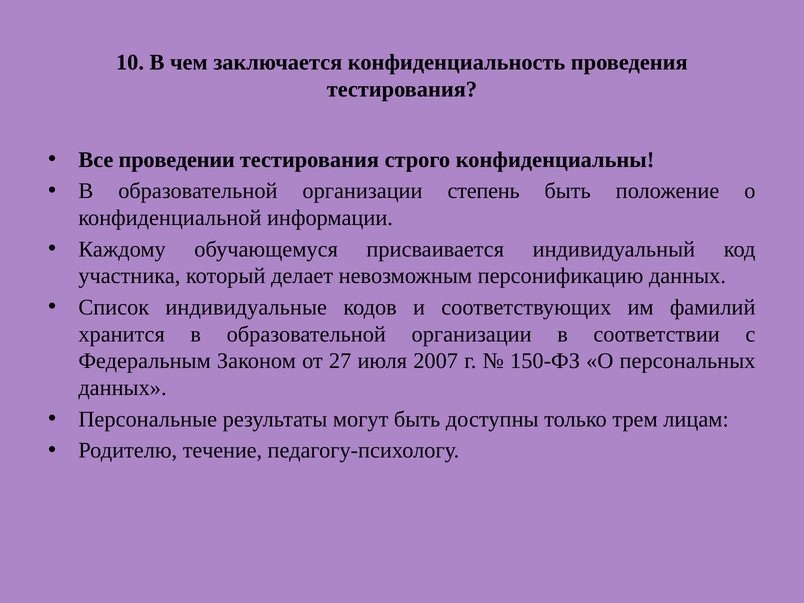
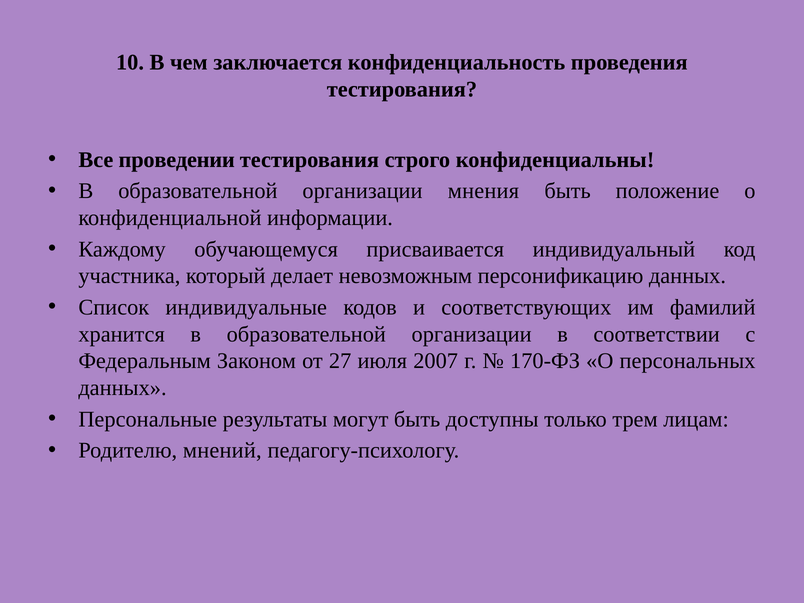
степень: степень -> мнения
150-ФЗ: 150-ФЗ -> 170-ФЗ
течение: течение -> мнений
